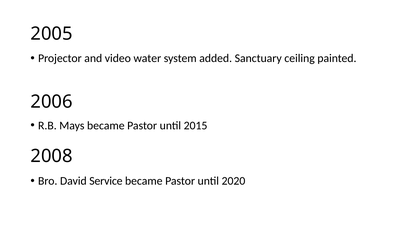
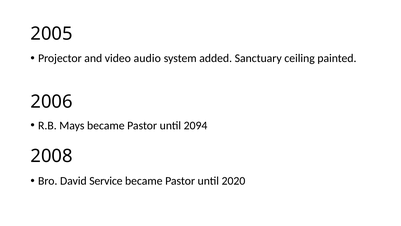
water: water -> audio
2015: 2015 -> 2094
